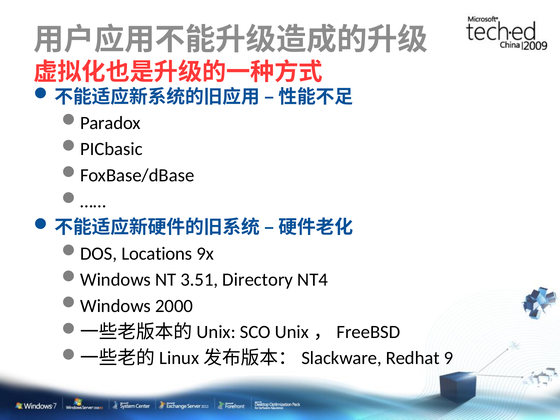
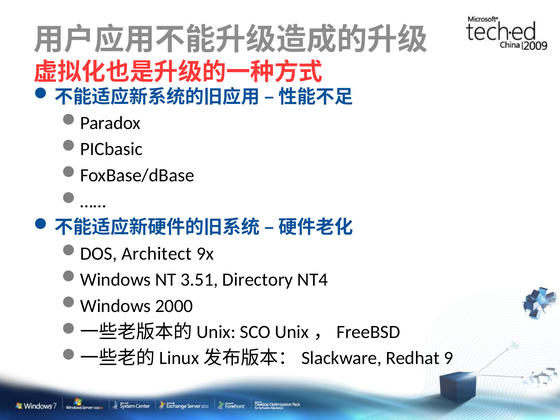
Locations: Locations -> Architect
